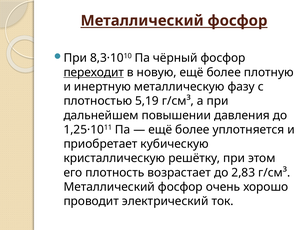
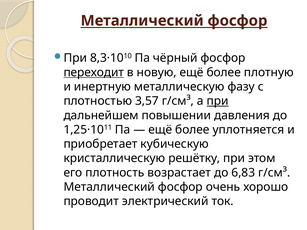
5,19: 5,19 -> 3,57
при at (218, 101) underline: none -> present
2,83: 2,83 -> 6,83
